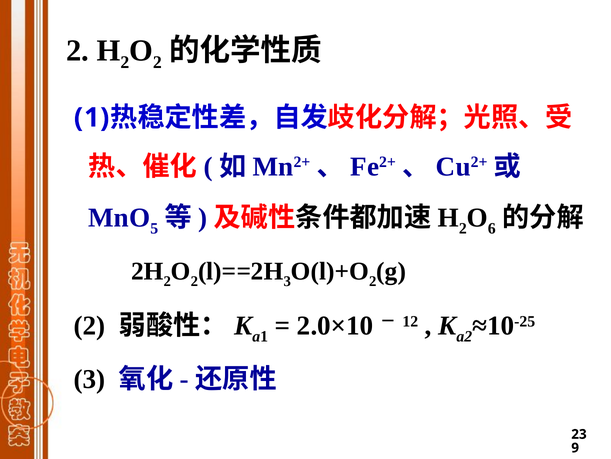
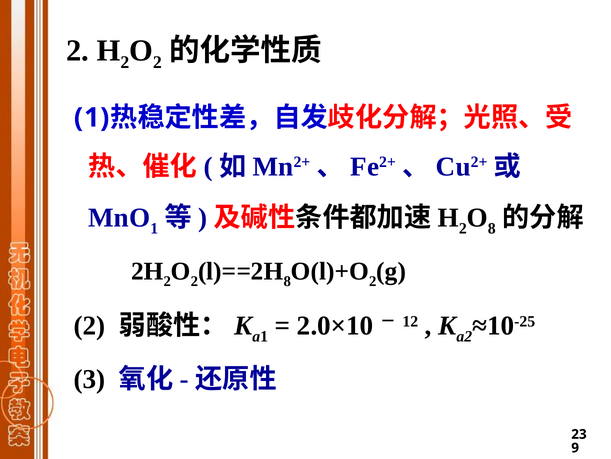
5 at (154, 228): 5 -> 1
6 at (492, 228): 6 -> 8
3 at (287, 281): 3 -> 8
